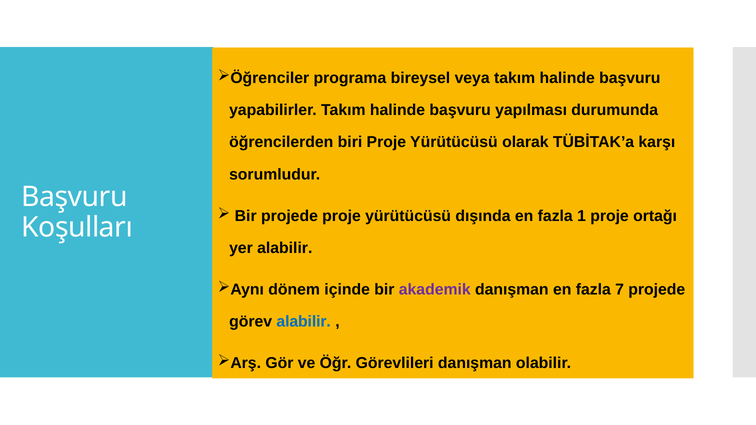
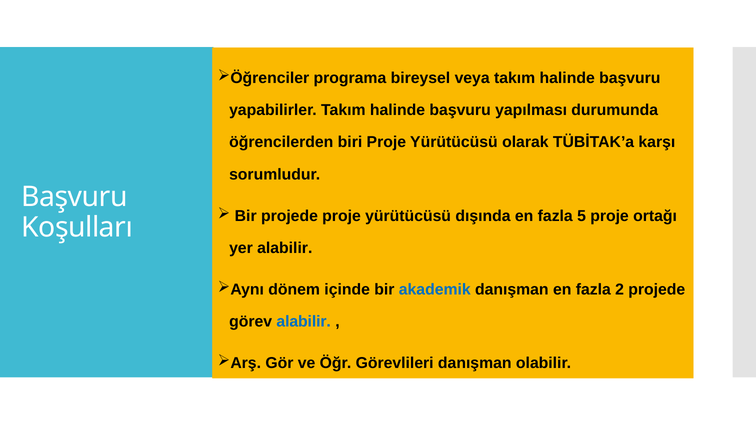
1: 1 -> 5
akademik colour: purple -> blue
7: 7 -> 2
